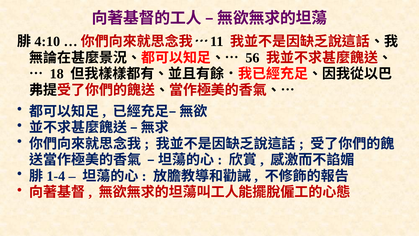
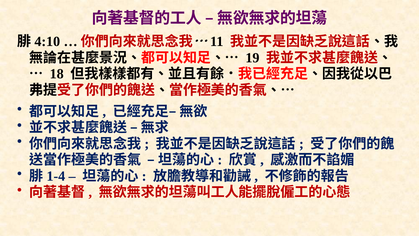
56: 56 -> 19
